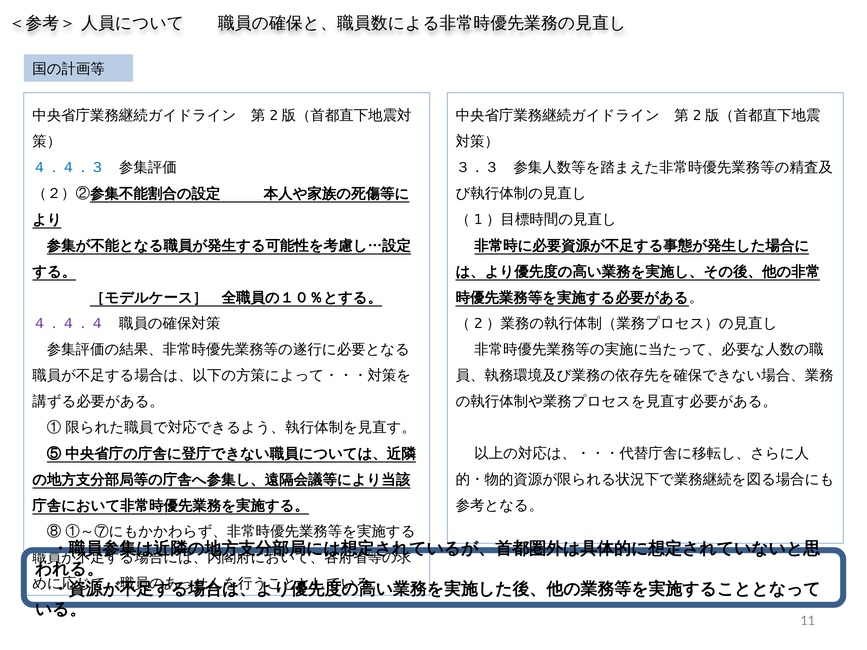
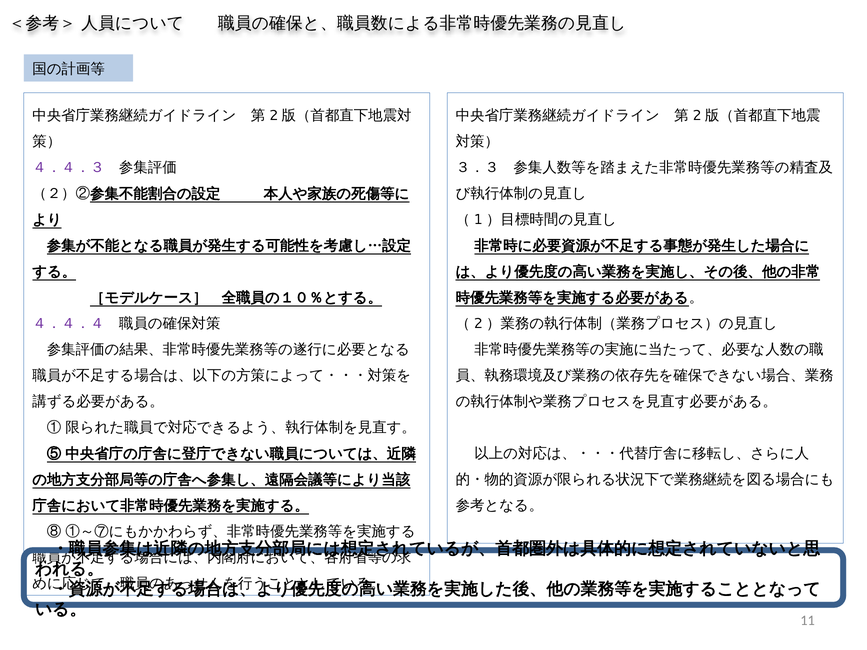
４．４．３ colour: blue -> purple
